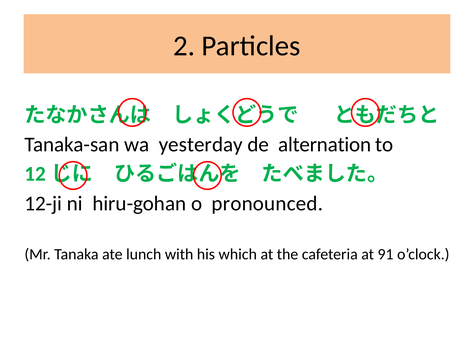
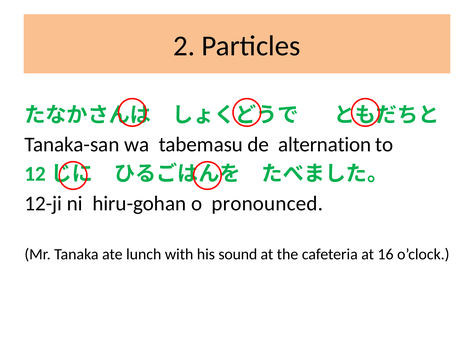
yesterday: yesterday -> tabemasu
which: which -> sound
91: 91 -> 16
